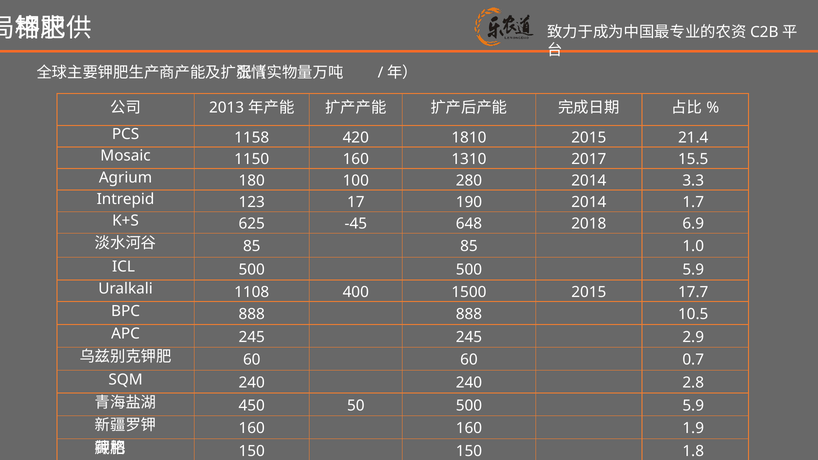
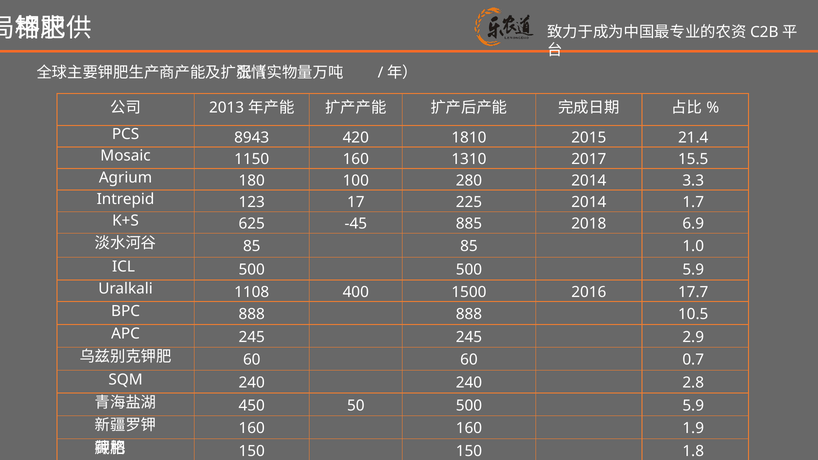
1158: 1158 -> 8943
190: 190 -> 225
648: 648 -> 885
1500 2015: 2015 -> 2016
